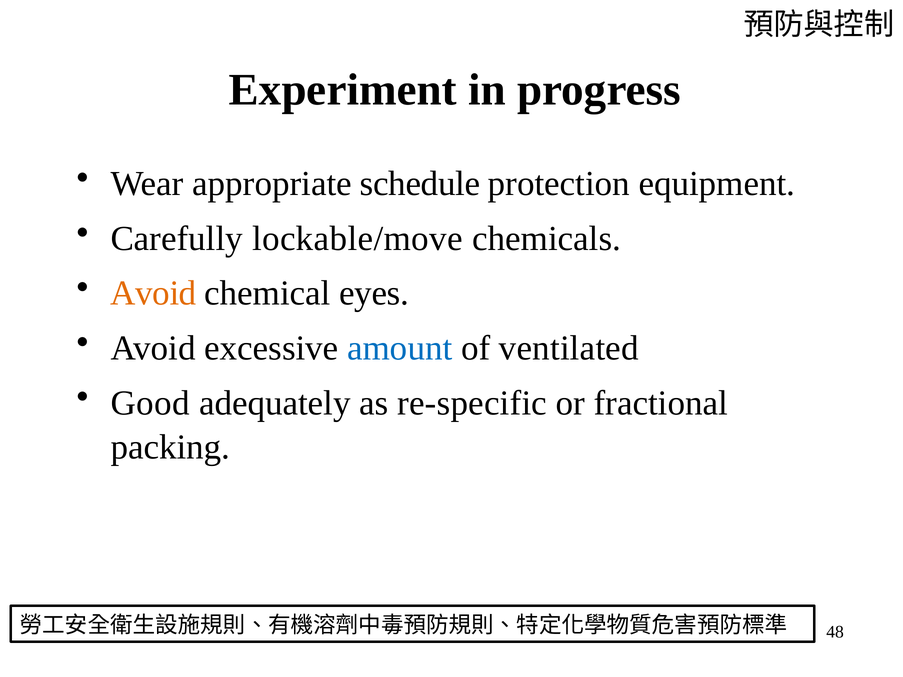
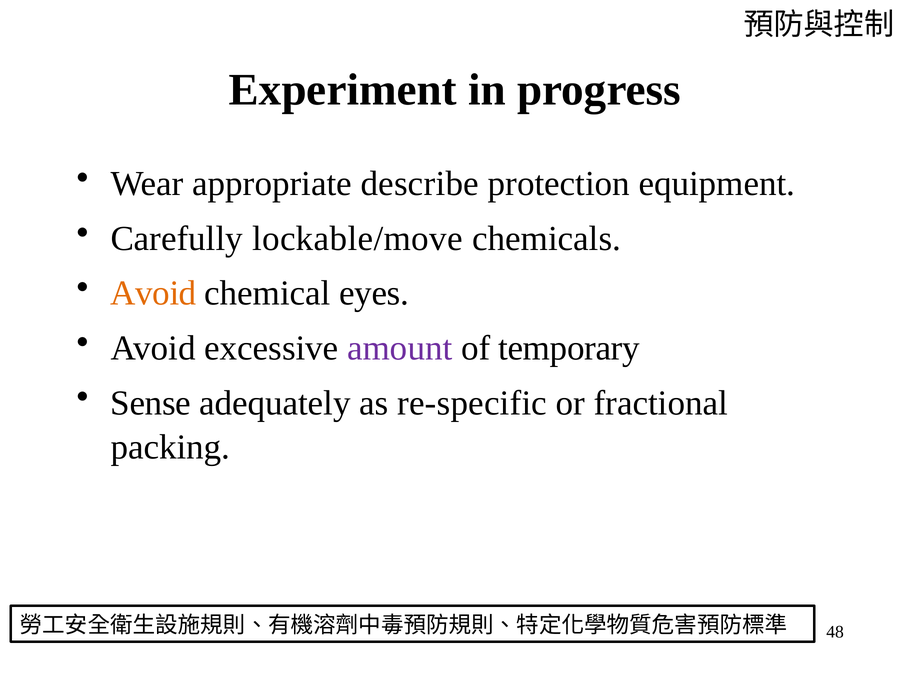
schedule: schedule -> describe
amount colour: blue -> purple
ventilated: ventilated -> temporary
Good: Good -> Sense
